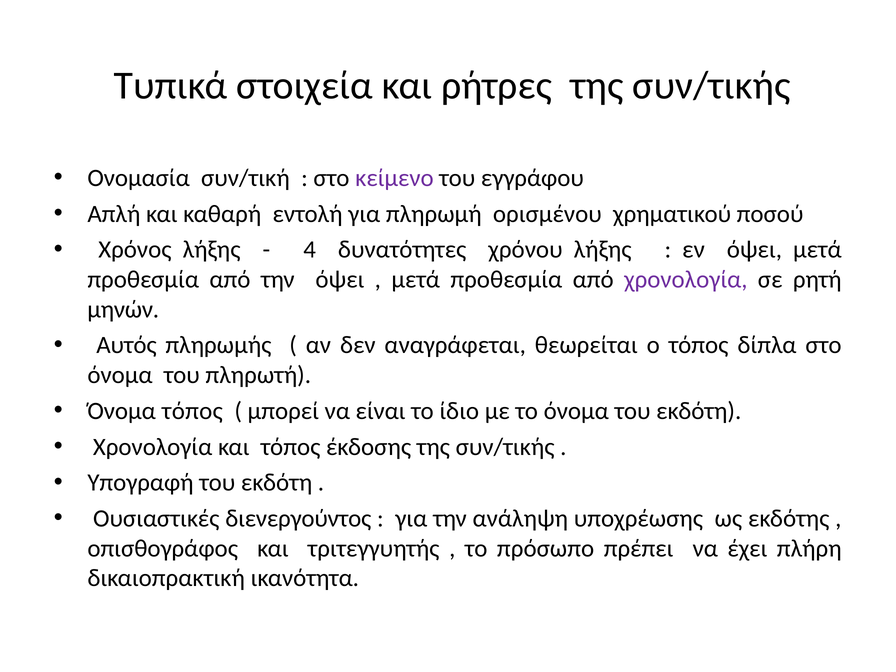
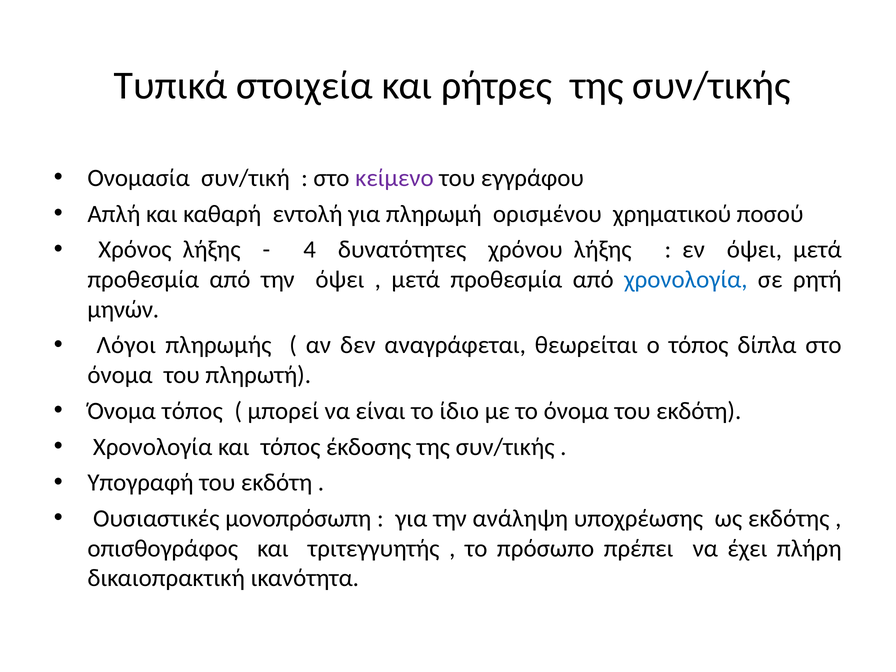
χρονολογία at (686, 280) colour: purple -> blue
Αυτός: Αυτός -> Λόγοι
διενεργούντος: διενεργούντος -> μονοπρόσωπη
